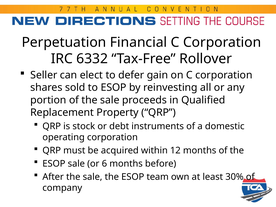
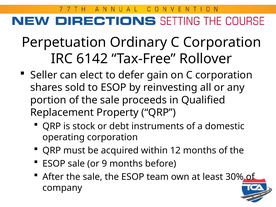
Financial: Financial -> Ordinary
6332: 6332 -> 6142
6: 6 -> 9
